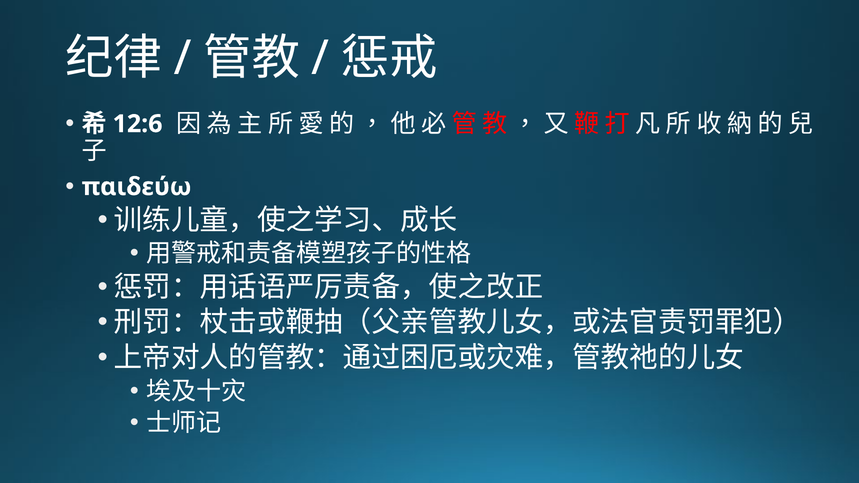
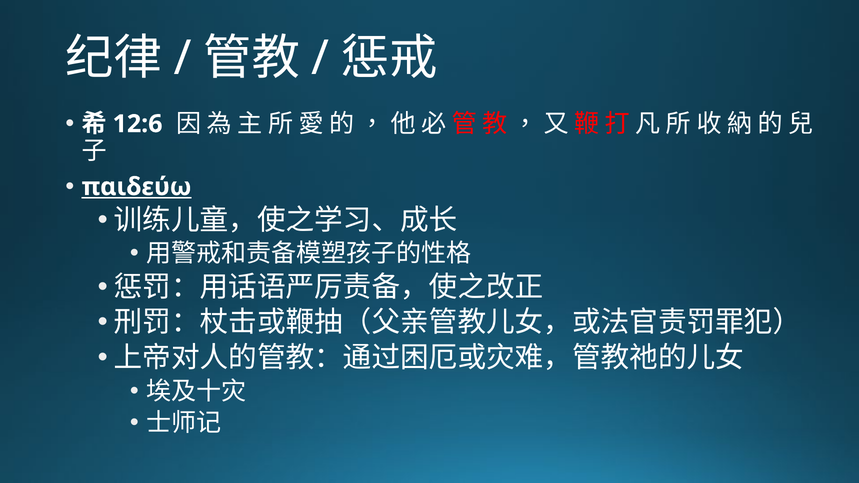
παιδεύω underline: none -> present
